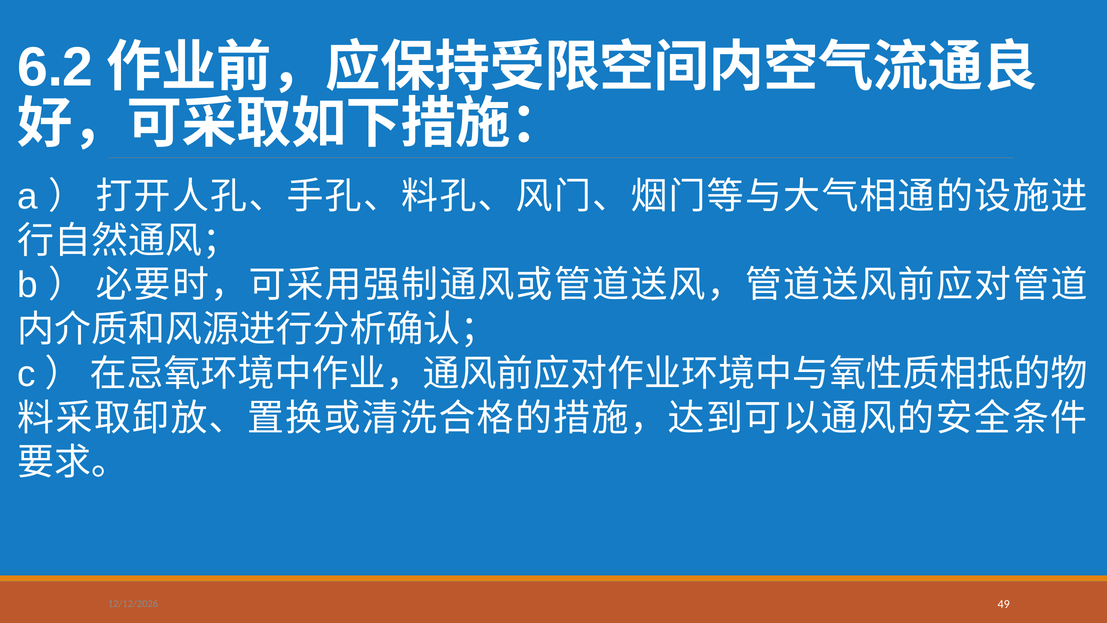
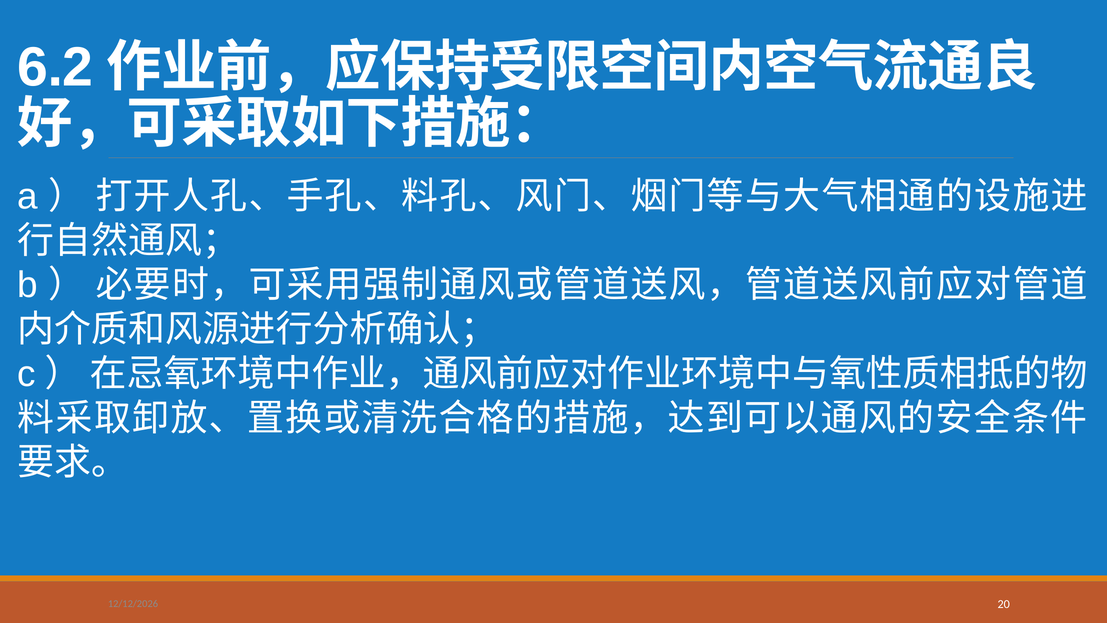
49: 49 -> 20
